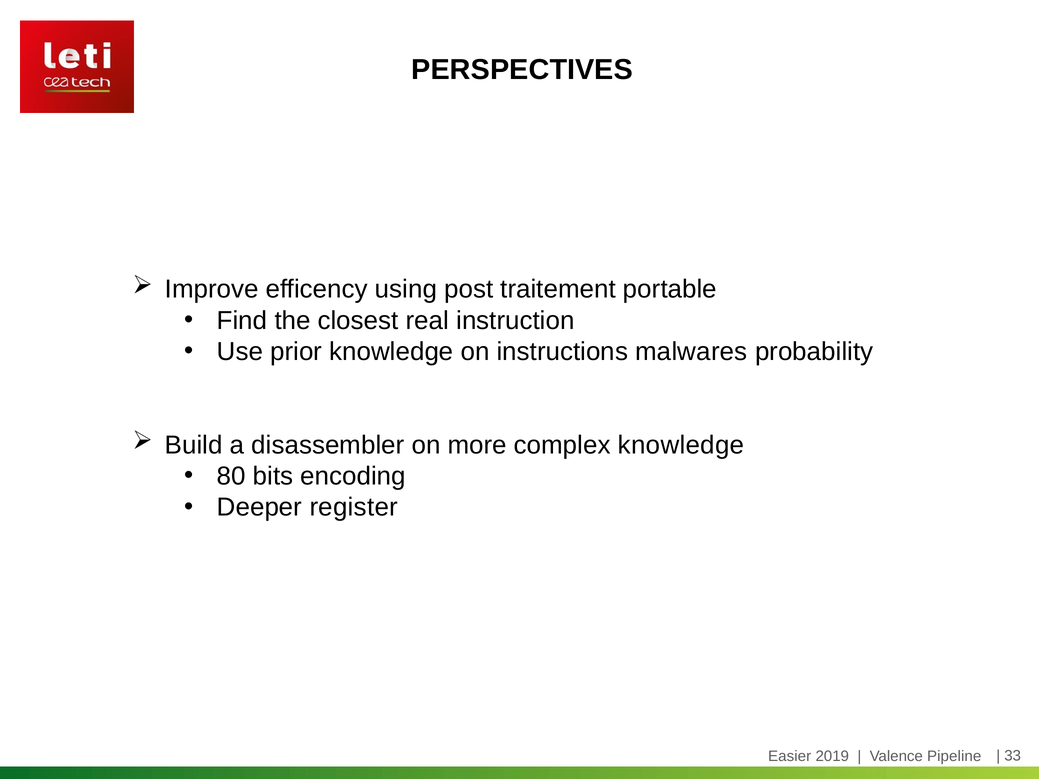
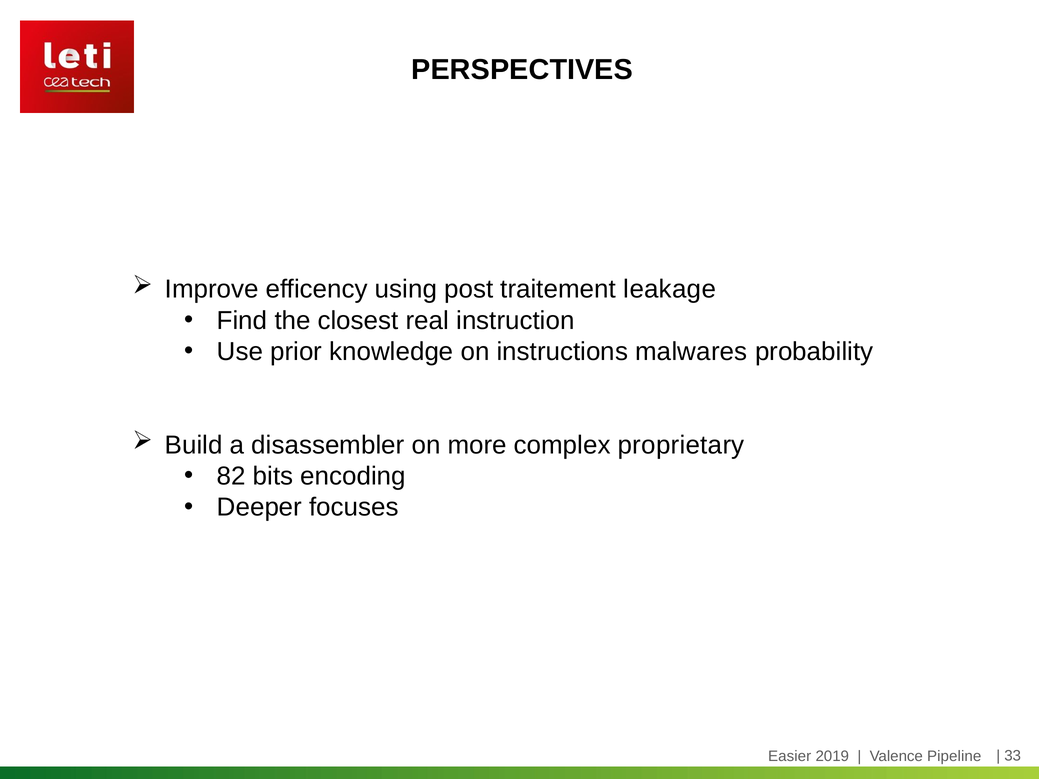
portable: portable -> leakage
complex knowledge: knowledge -> proprietary
80: 80 -> 82
register: register -> focuses
